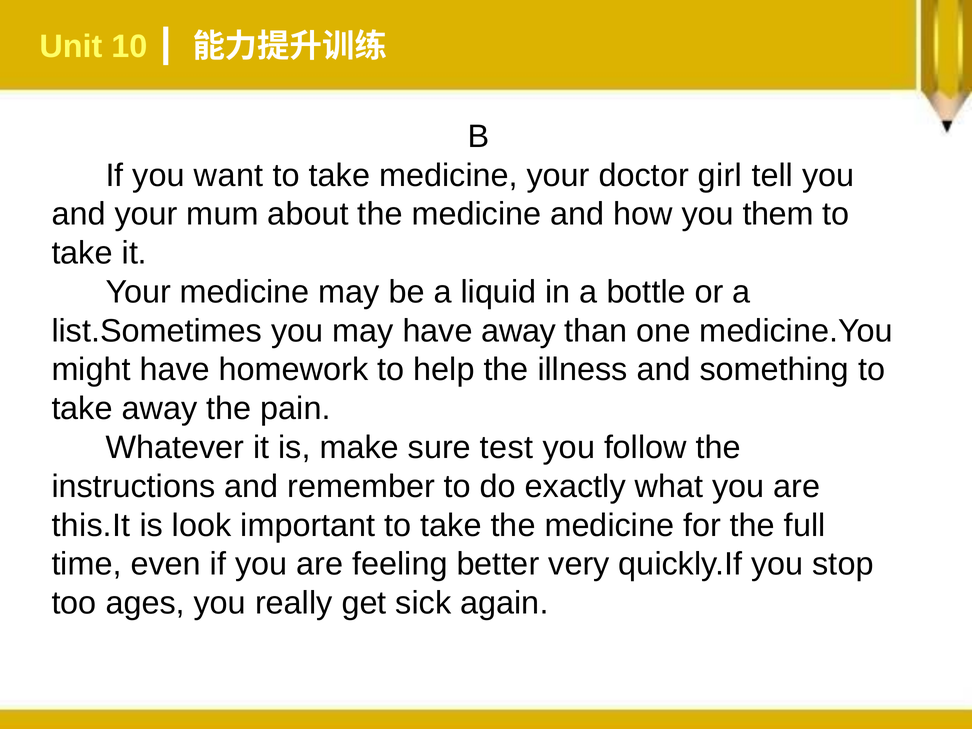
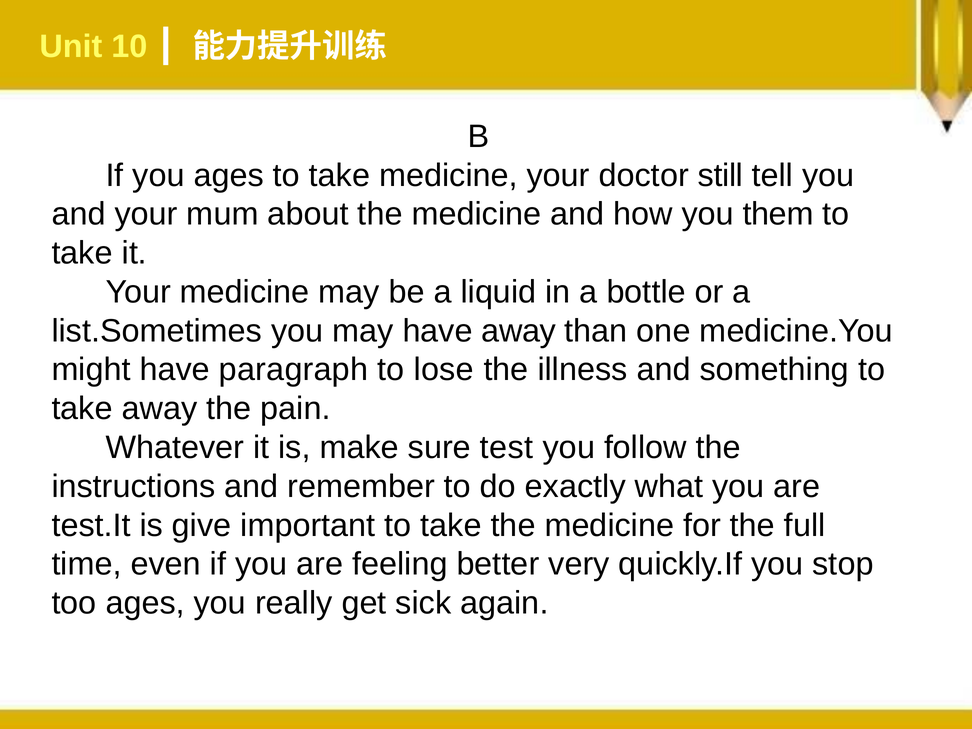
you want: want -> ages
girl: girl -> still
homework: homework -> paragraph
help: help -> lose
this.It: this.It -> test.It
look: look -> give
